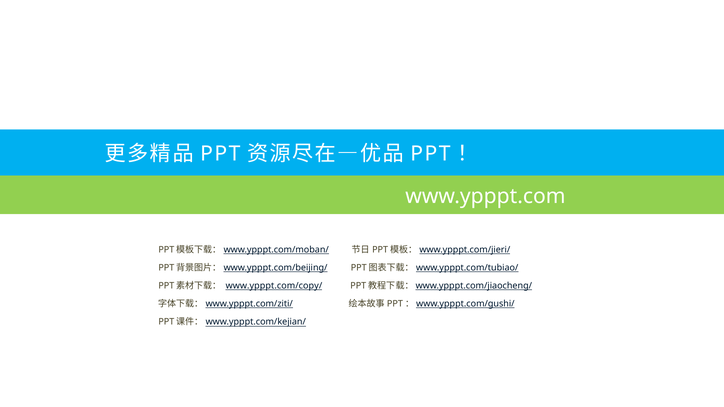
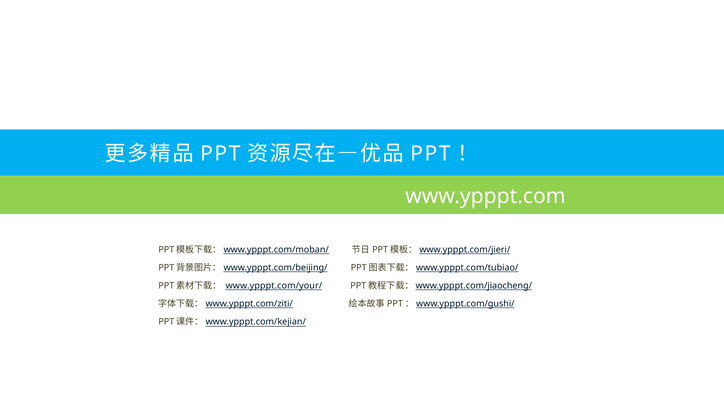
www.ypppt.com/copy/: www.ypppt.com/copy/ -> www.ypppt.com/your/
